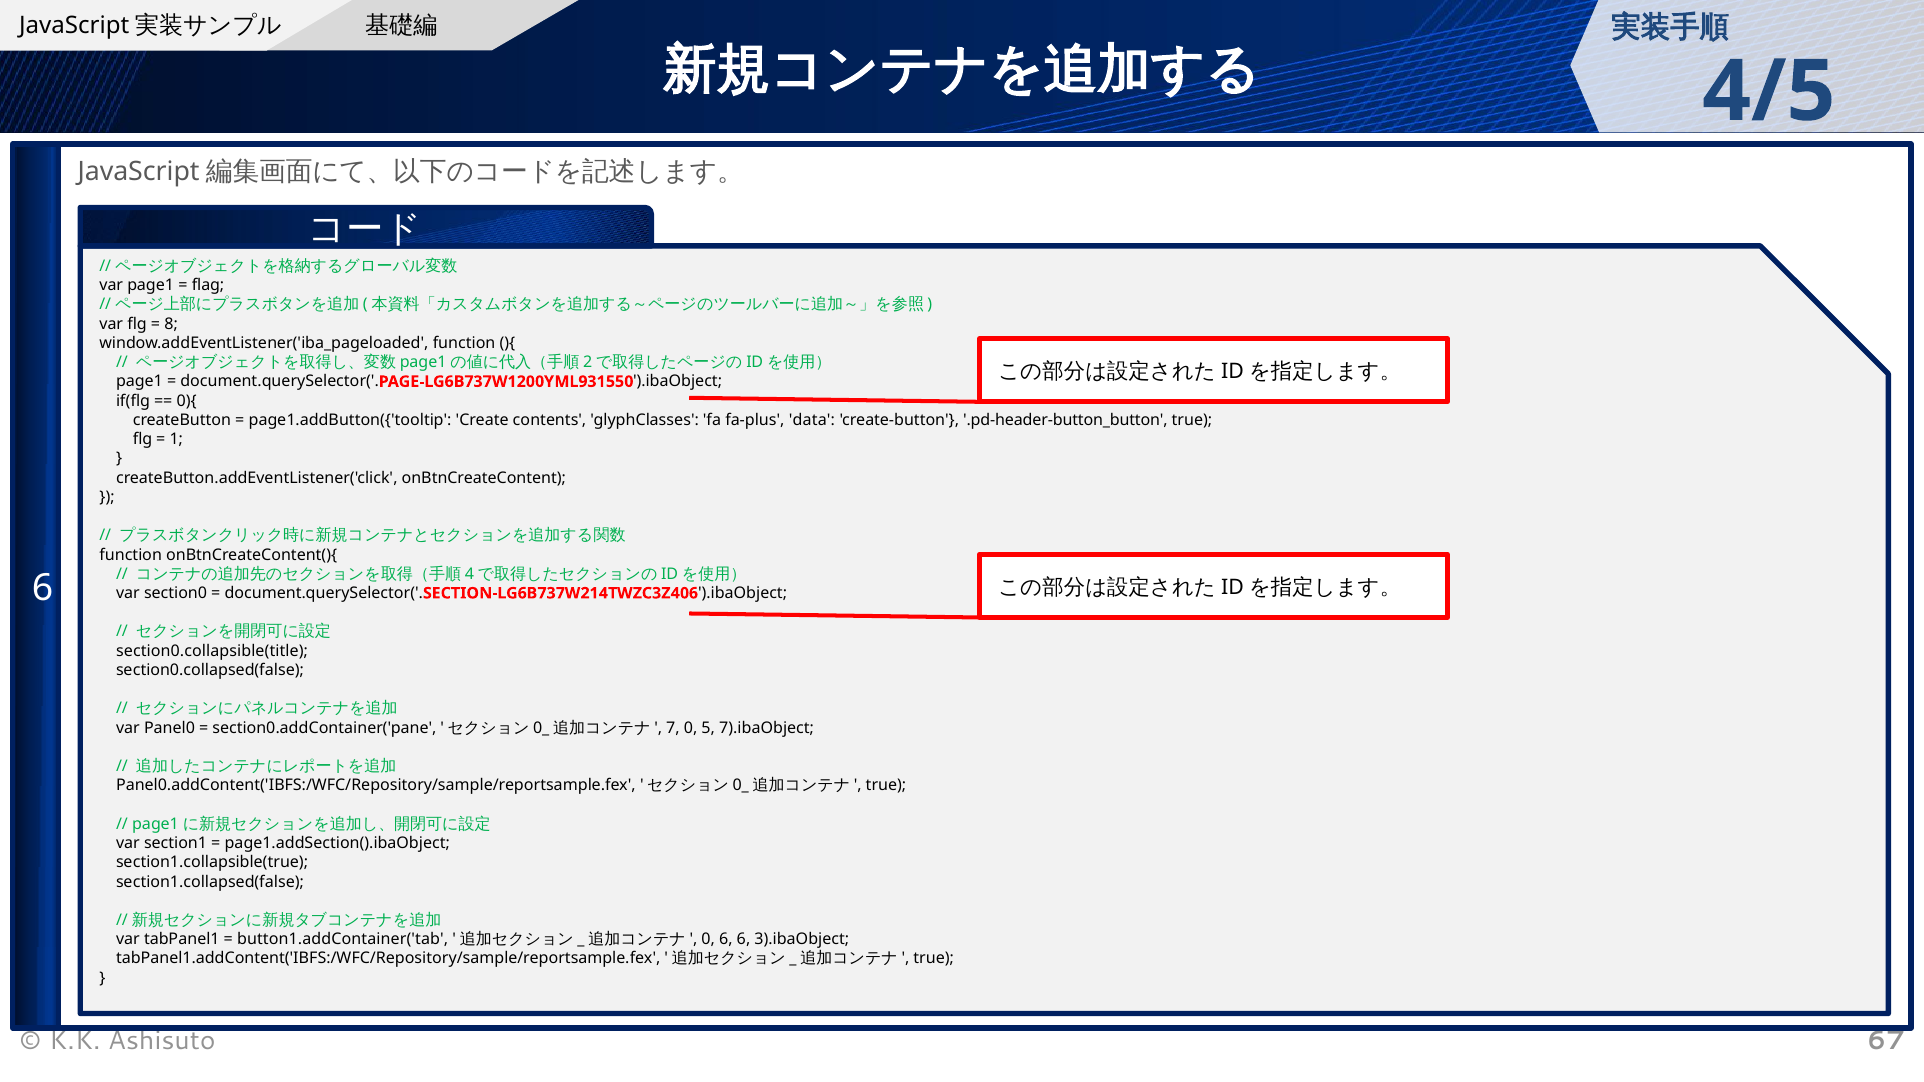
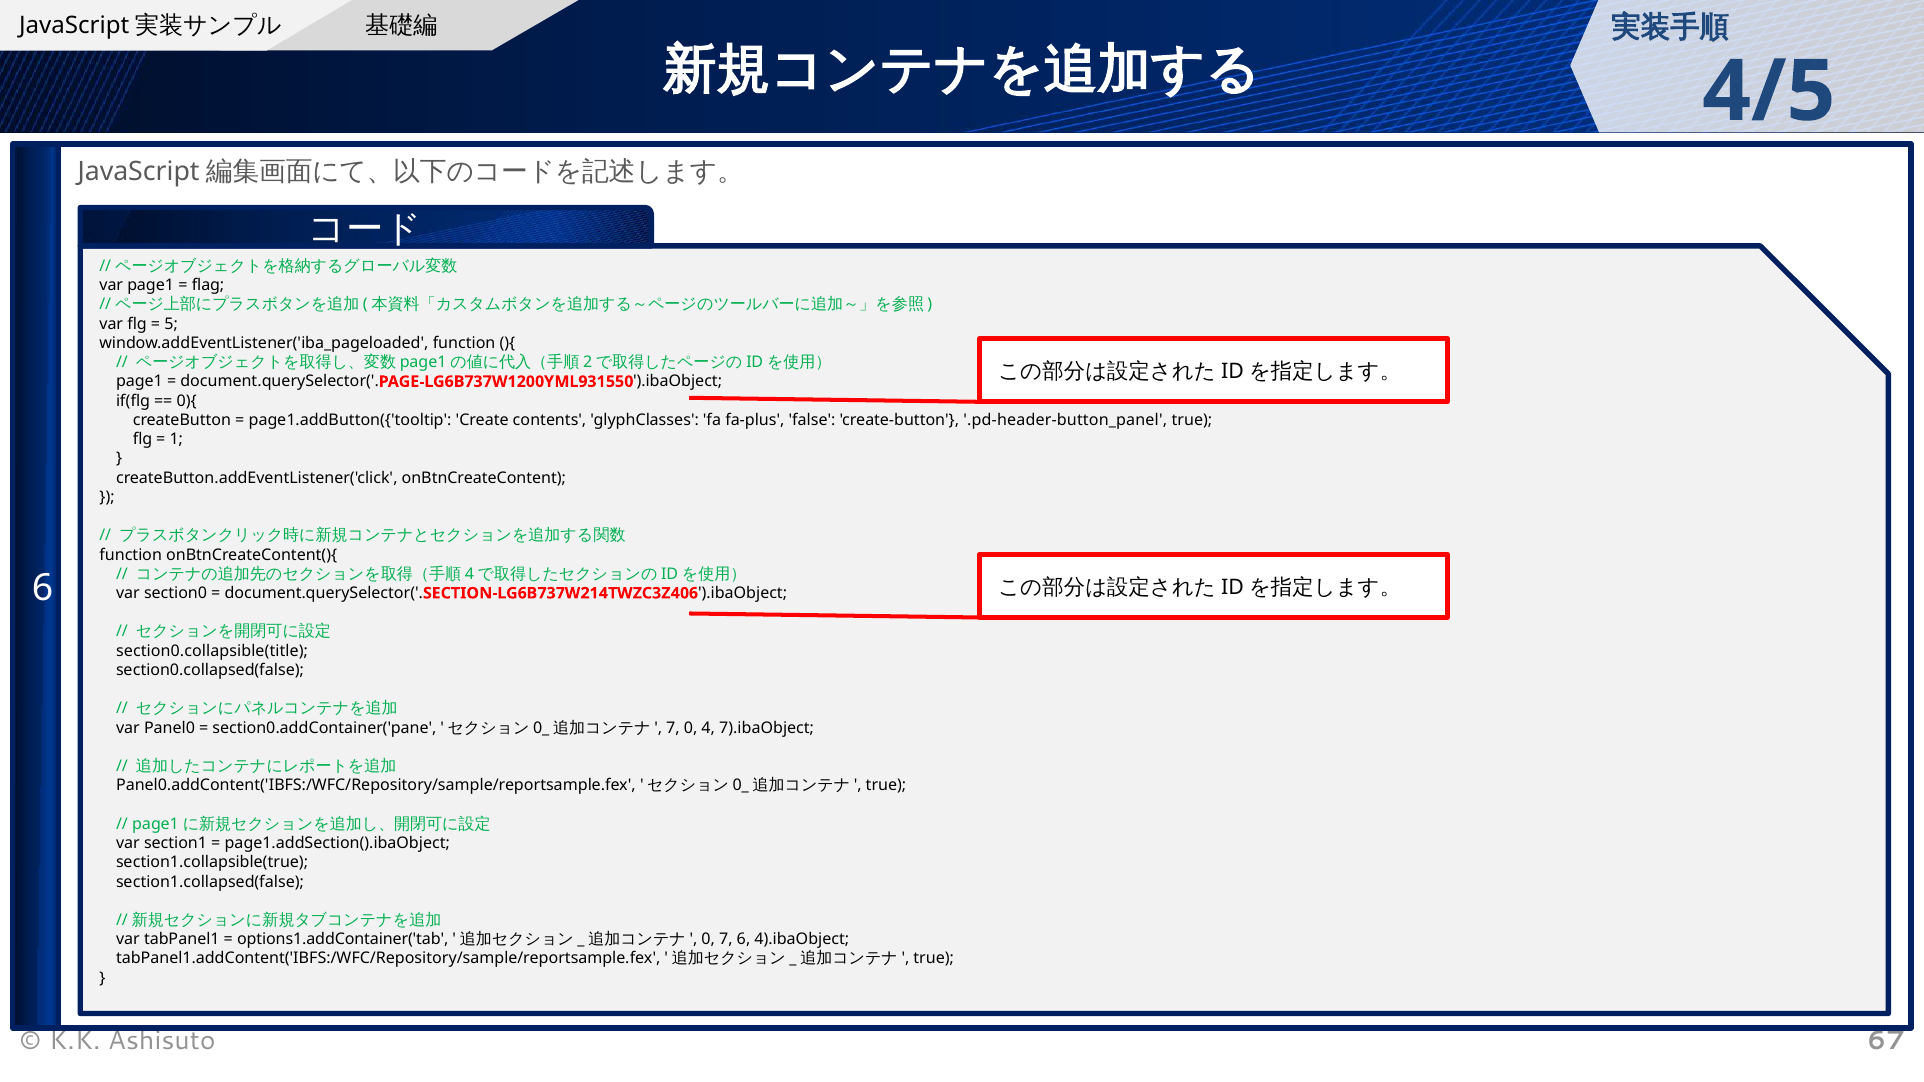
8: 8 -> 5
data: data -> false
.pd-header-button_button: .pd-header-button_button -> .pd-header-button_panel
5: 5 -> 4
button1.addContainer('tab: button1.addContainer('tab -> options1.addContainer('tab
0 6: 6 -> 7
3).ibaObject: 3).ibaObject -> 4).ibaObject
